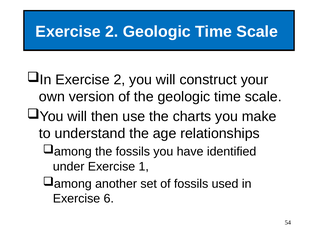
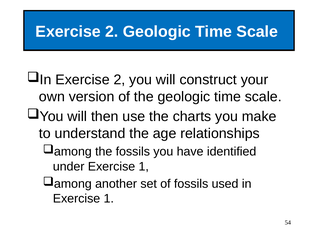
6 at (109, 199): 6 -> 1
